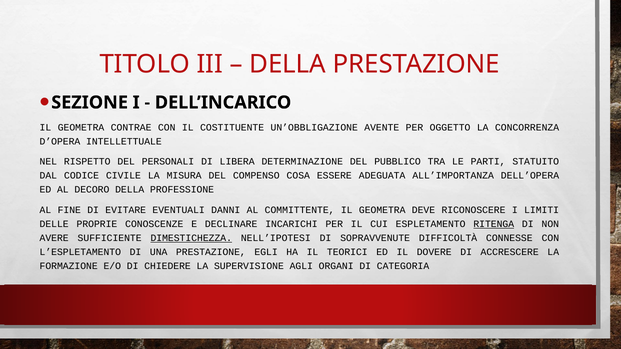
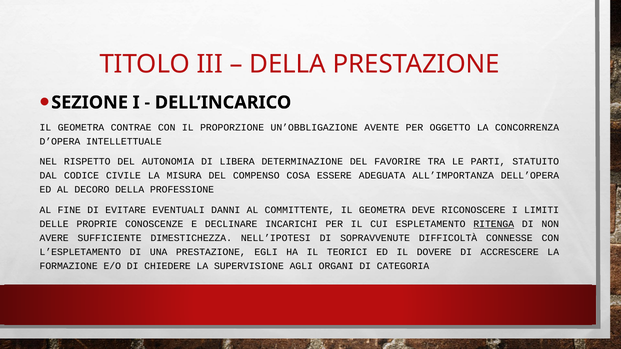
COSTITUENTE: COSTITUENTE -> PROPORZIONE
PERSONALI: PERSONALI -> AUTONOMIA
PUBBLICO: PUBBLICO -> FAVORIRE
DIMESTICHEZZA underline: present -> none
